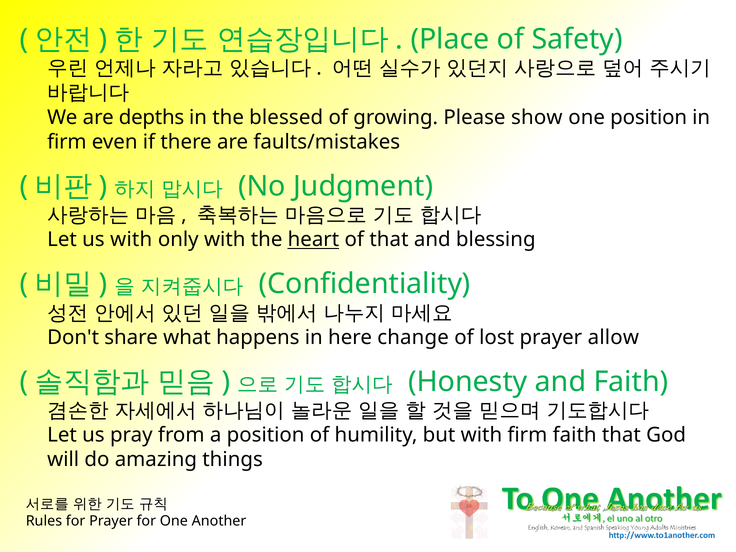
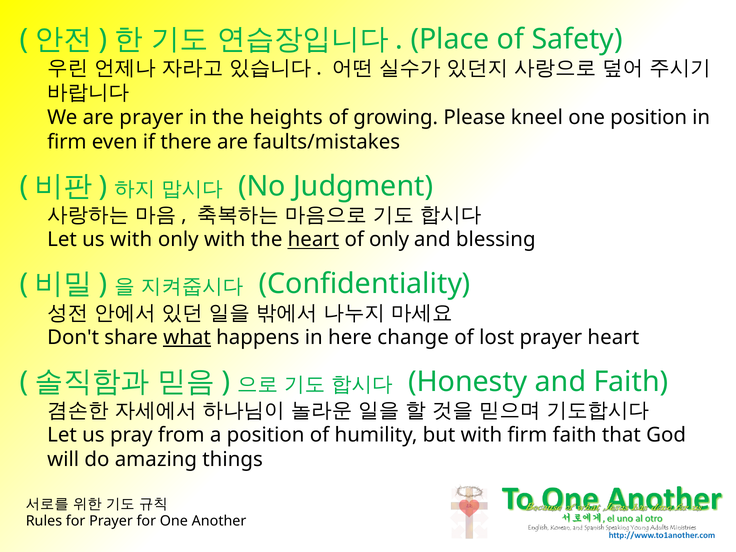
are depths: depths -> prayer
blessed: blessed -> heights
show: show -> kneel
of that: that -> only
what underline: none -> present
prayer allow: allow -> heart
